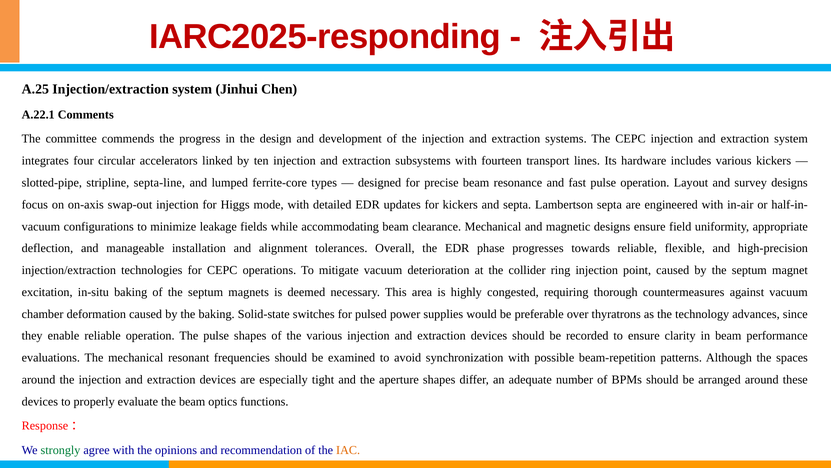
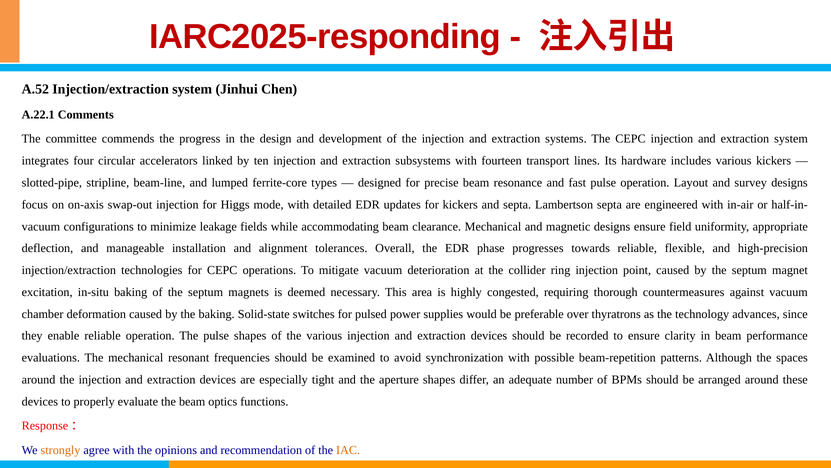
A.25: A.25 -> A.52
septa-line: septa-line -> beam-line
strongly colour: green -> orange
